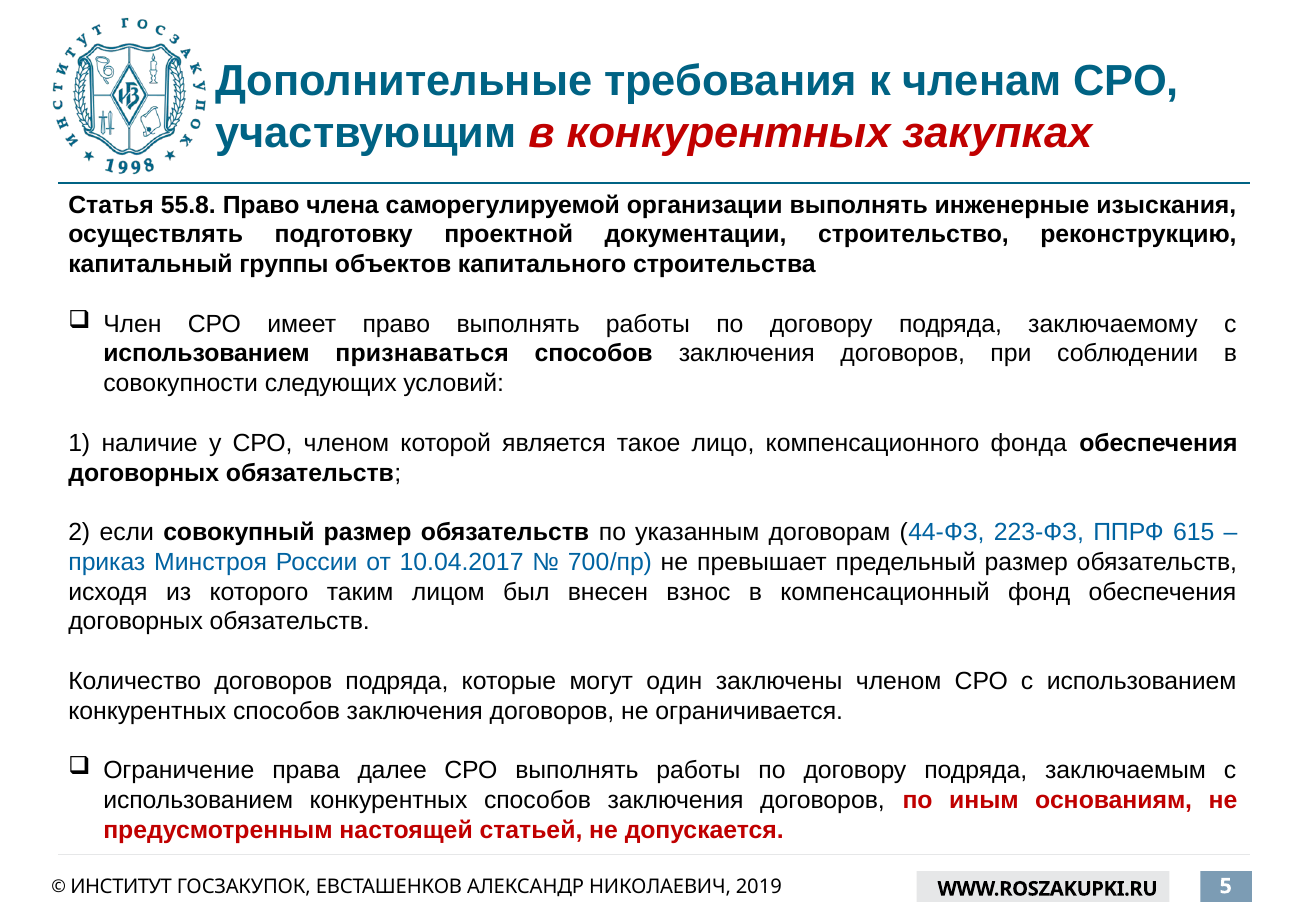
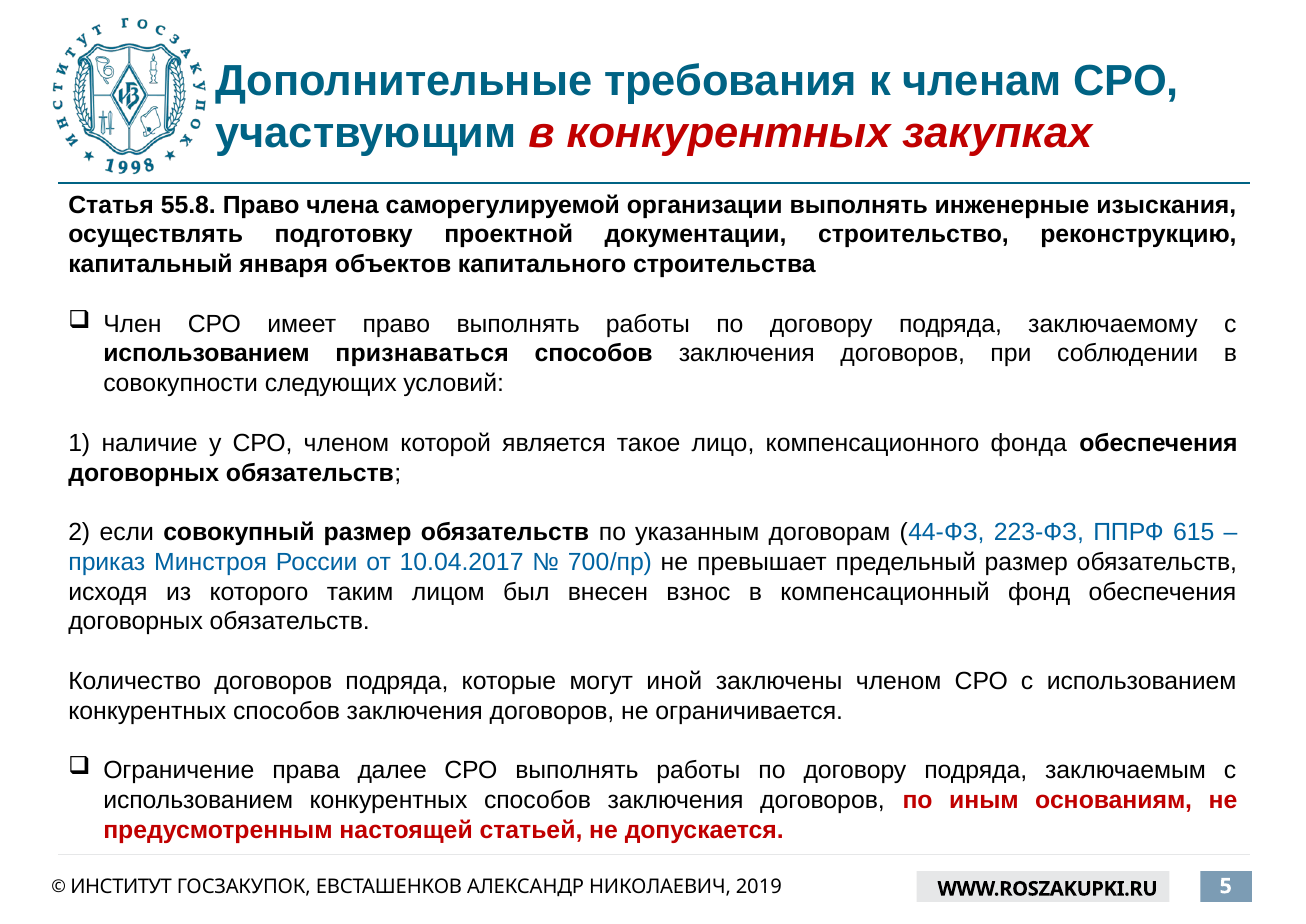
группы: группы -> января
один: один -> иной
